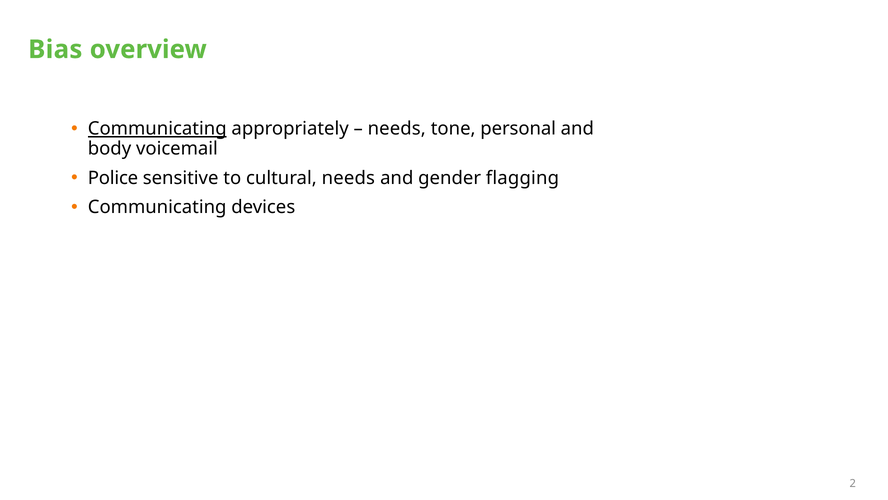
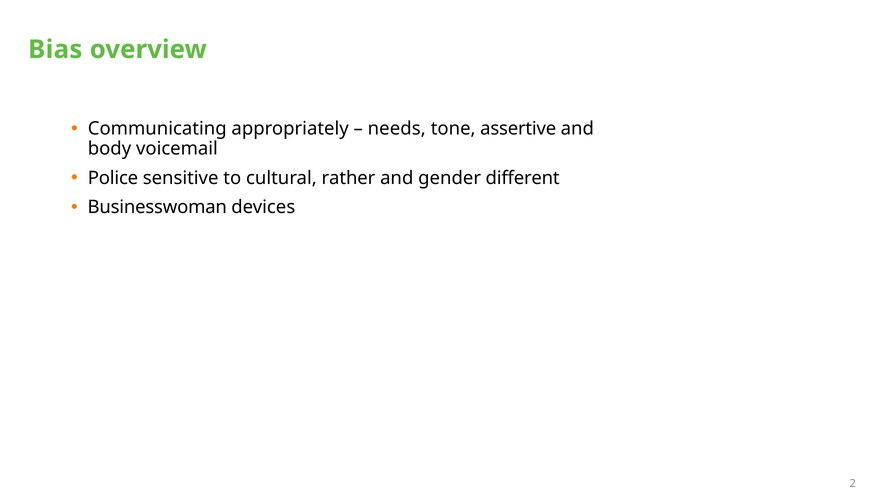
Communicating at (157, 129) underline: present -> none
personal: personal -> assertive
cultural needs: needs -> rather
flagging: flagging -> different
Communicating at (157, 207): Communicating -> Businesswoman
